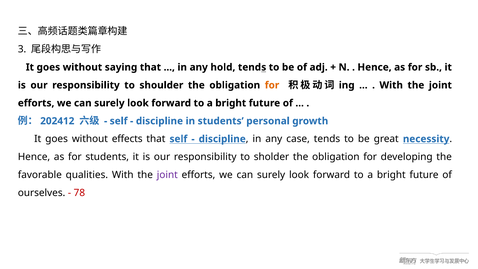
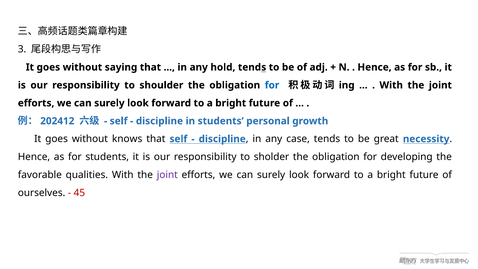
for at (272, 85) colour: orange -> blue
effects: effects -> knows
78: 78 -> 45
